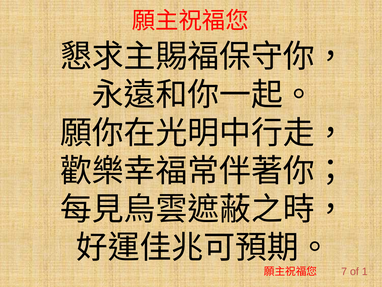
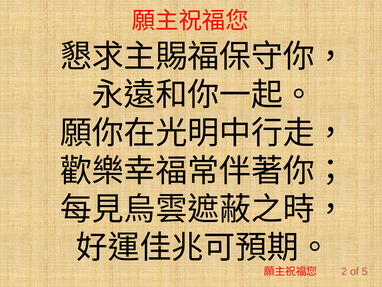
7: 7 -> 2
1: 1 -> 5
